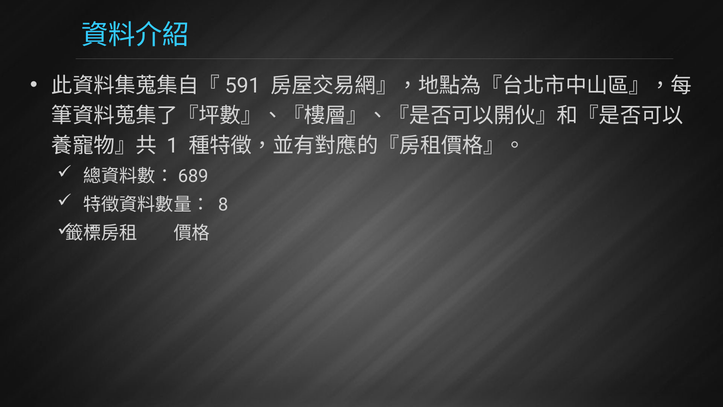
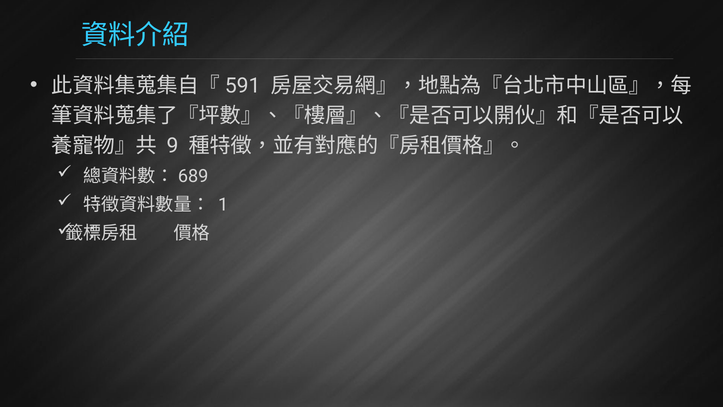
1: 1 -> 9
8: 8 -> 1
